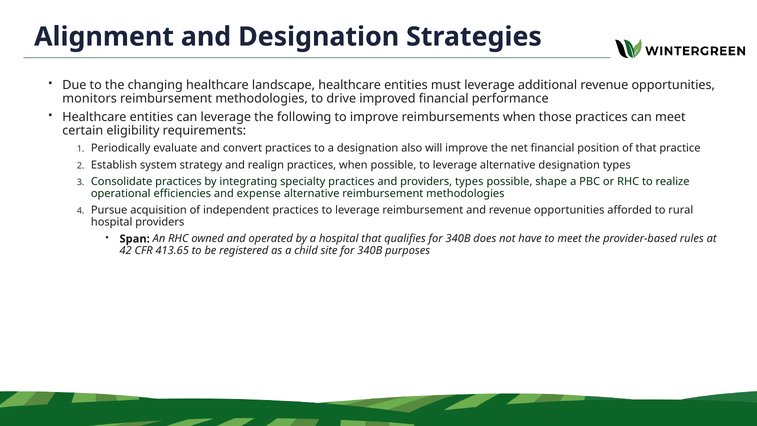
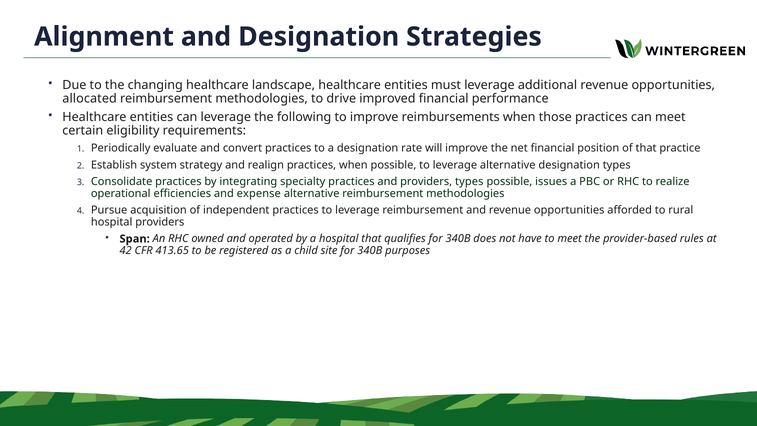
monitors: monitors -> allocated
also: also -> rate
shape: shape -> issues
